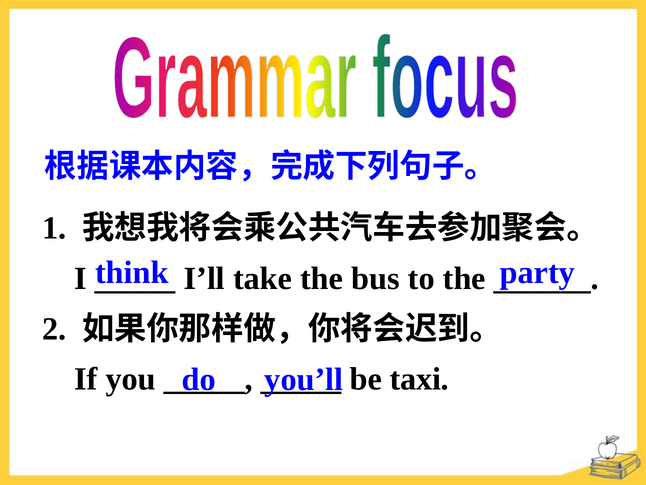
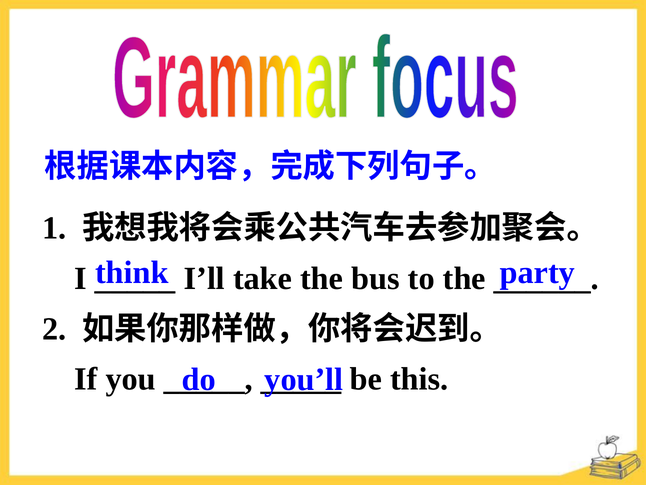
taxi: taxi -> this
